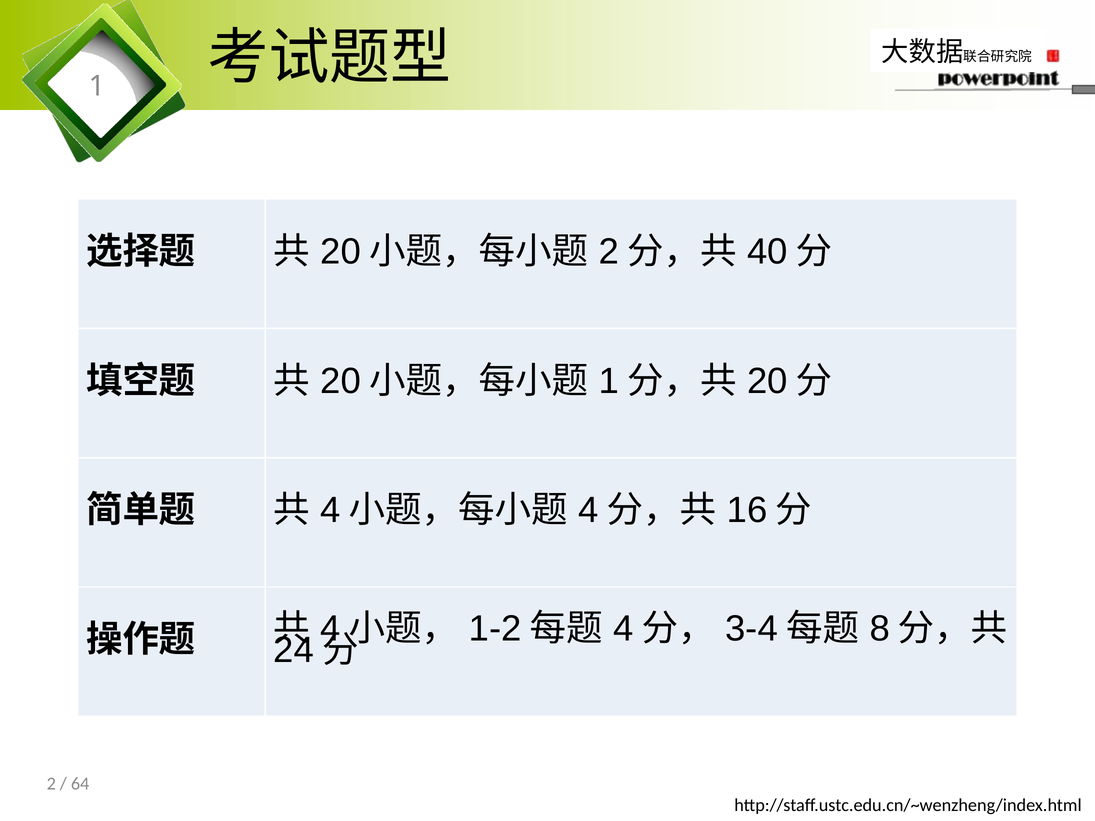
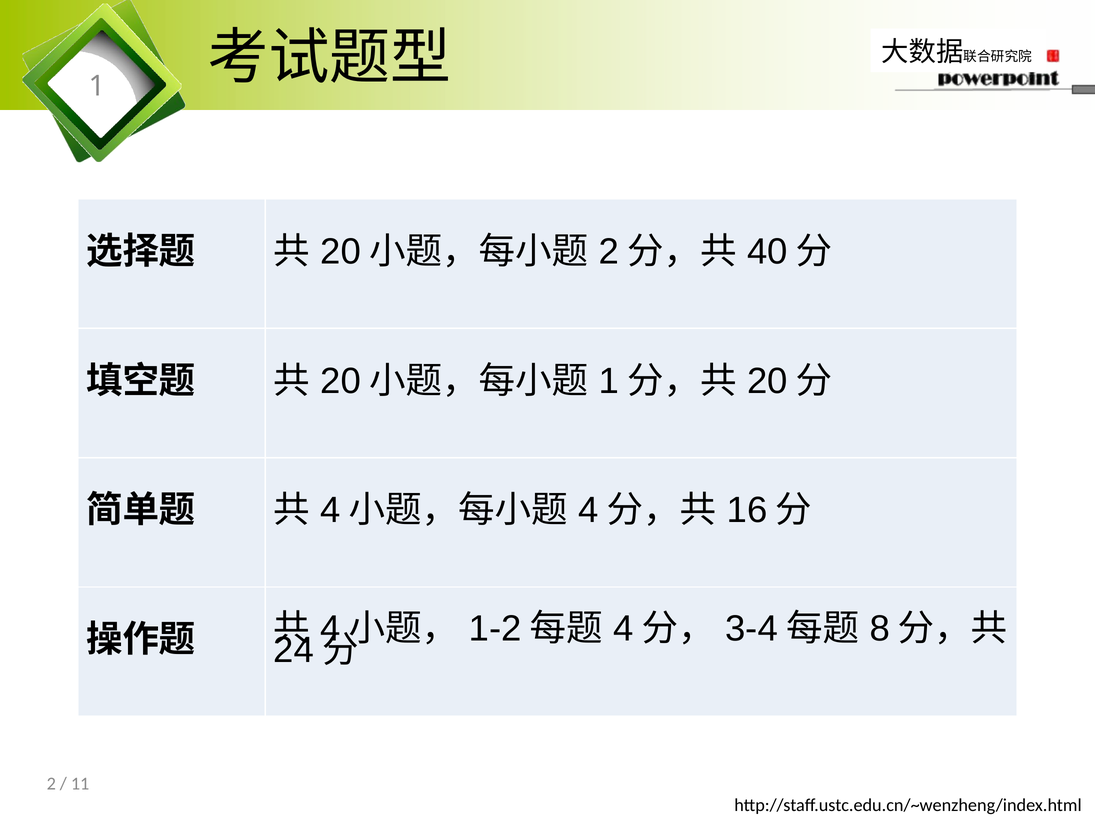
64: 64 -> 11
